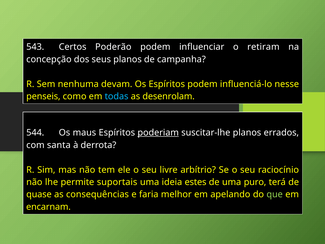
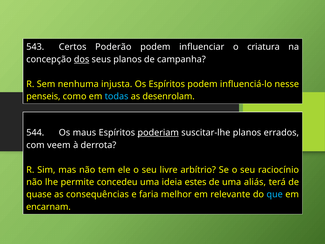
retiram: retiram -> criatura
dos underline: none -> present
devam: devam -> injusta
santa: santa -> veem
suportais: suportais -> concedeu
puro: puro -> aliás
apelando: apelando -> relevante
que colour: light green -> light blue
